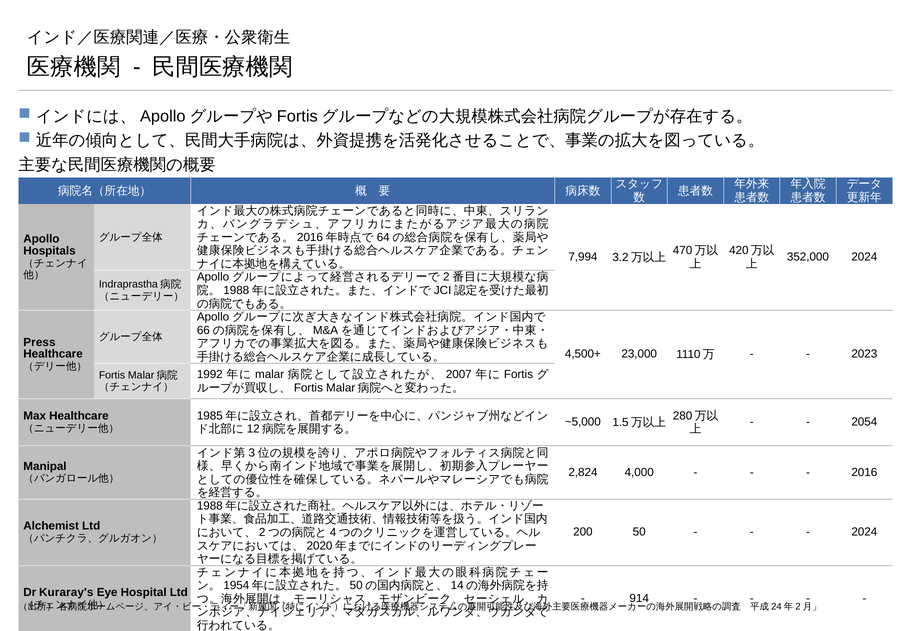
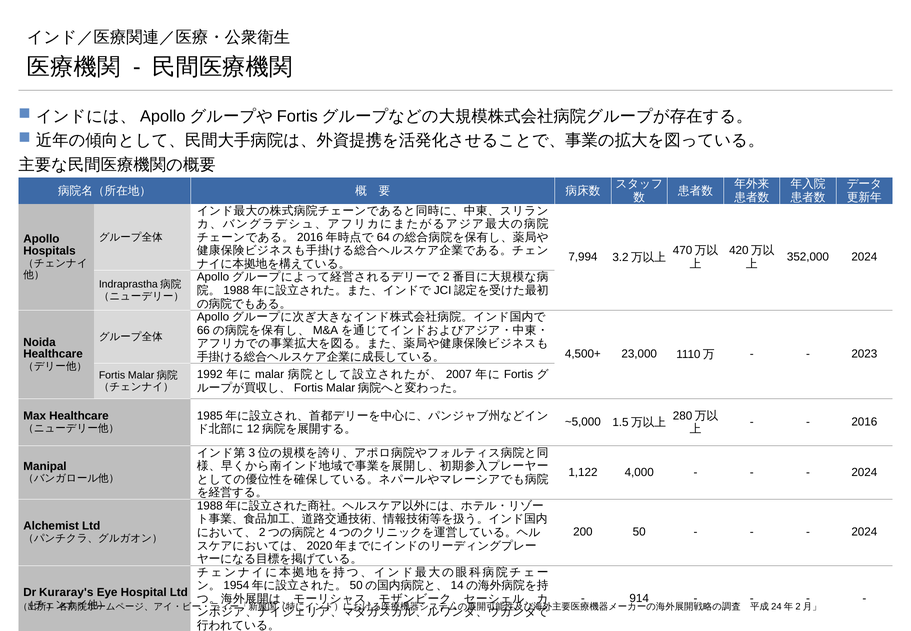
Press: Press -> Noida
2054: 2054 -> 2016
2,824: 2,824 -> 1,122
2016 at (864, 472): 2016 -> 2024
